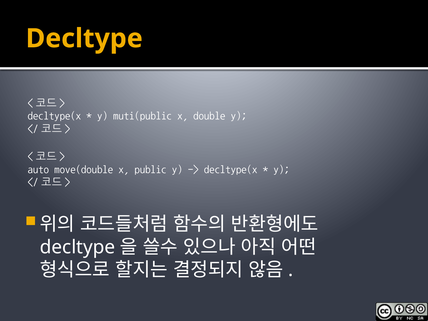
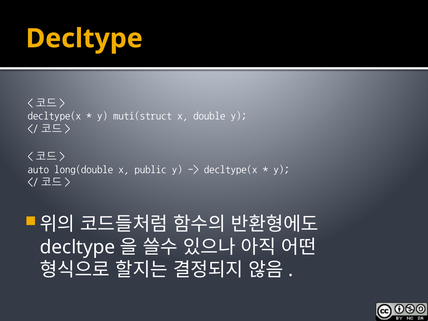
muti(public: muti(public -> muti(struct
move(double: move(double -> long(double
